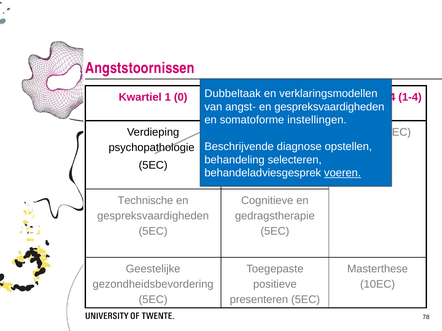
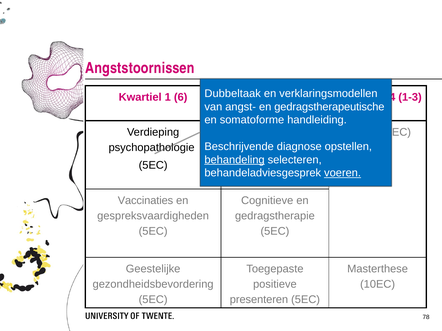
0: 0 -> 6
1-4: 1-4 -> 1-3
angst- en gespreksvaardigheden: gespreksvaardigheden -> gedragstherapeutische
instellingen: instellingen -> handleiding
behandeling underline: none -> present
Technische: Technische -> Vaccinaties
